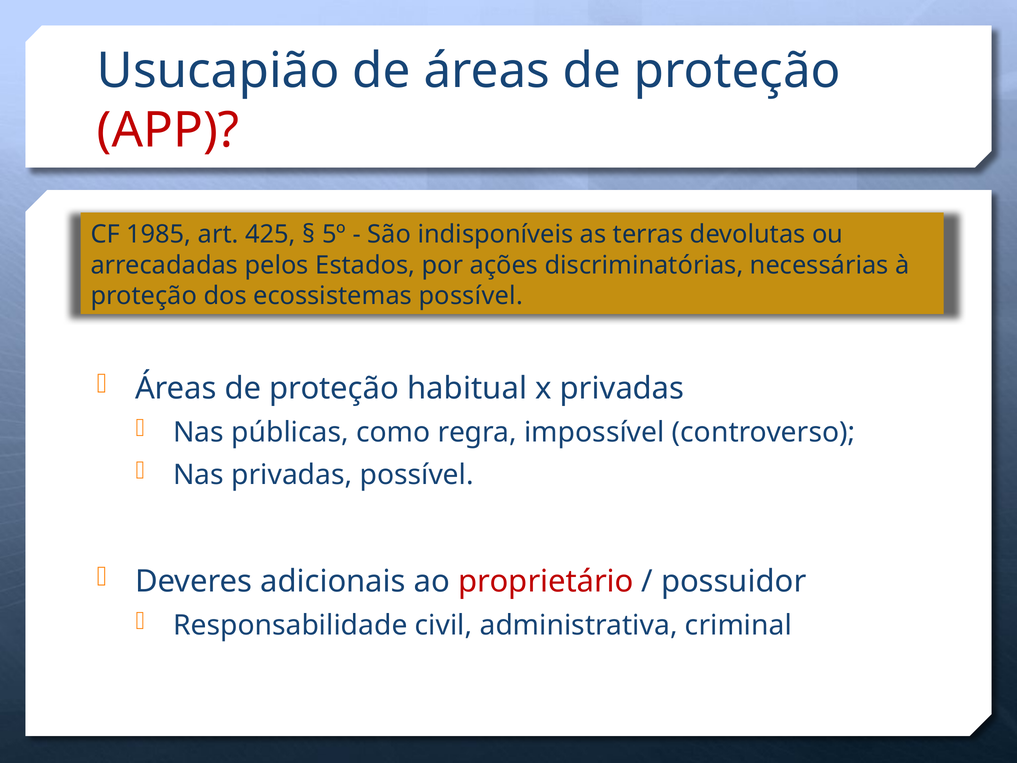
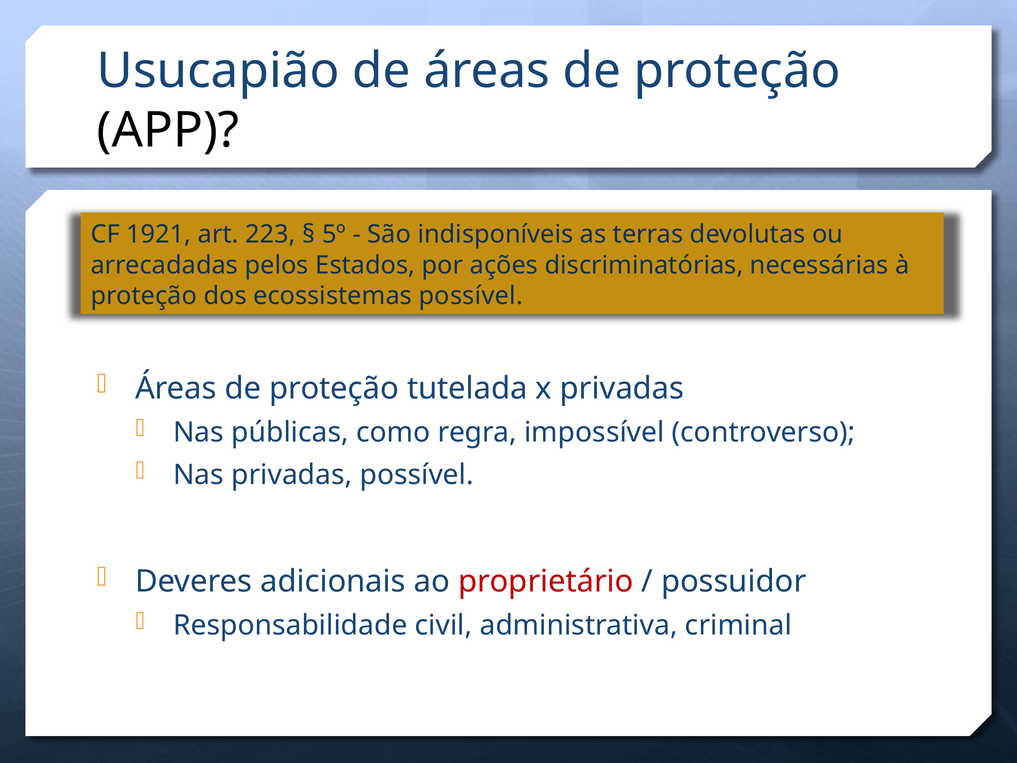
APP colour: red -> black
1985: 1985 -> 1921
425: 425 -> 223
habitual: habitual -> tutelada
